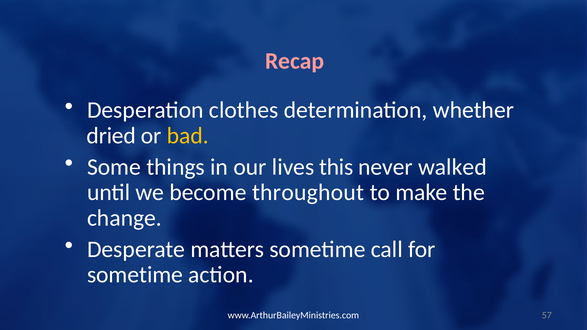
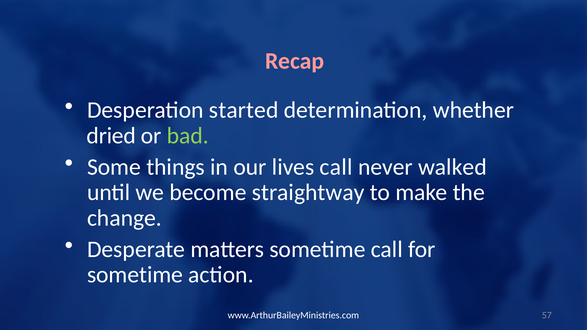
clothes: clothes -> started
bad colour: yellow -> light green
lives this: this -> call
throughout: throughout -> straightway
